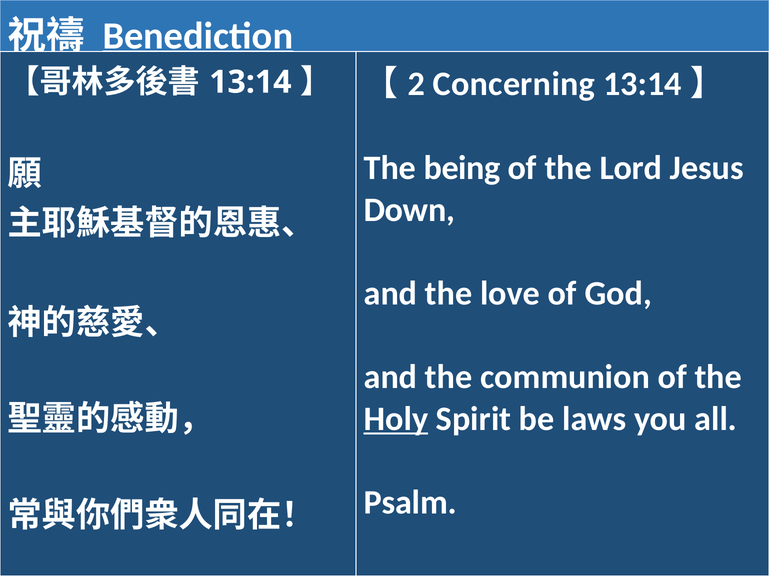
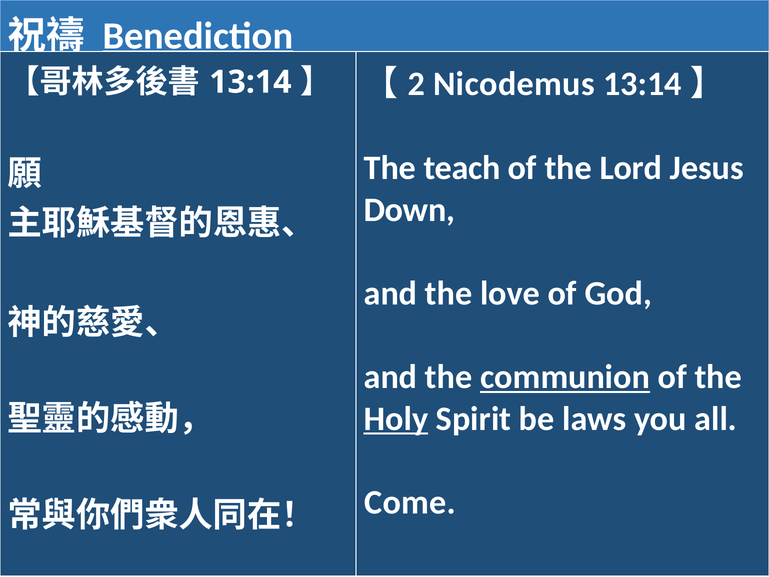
Concerning: Concerning -> Nicodemus
being: being -> teach
communion underline: none -> present
Psalm: Psalm -> Come
